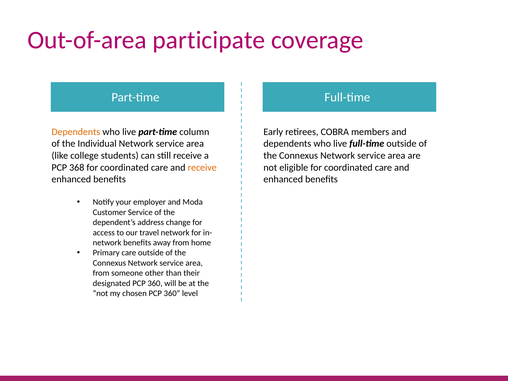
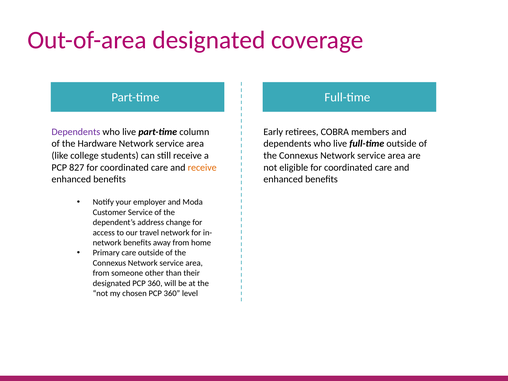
Out-of-area participate: participate -> designated
Dependents at (76, 132) colour: orange -> purple
Individual: Individual -> Hardware
368: 368 -> 827
